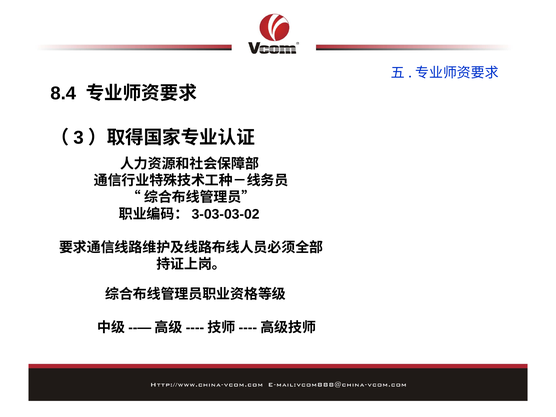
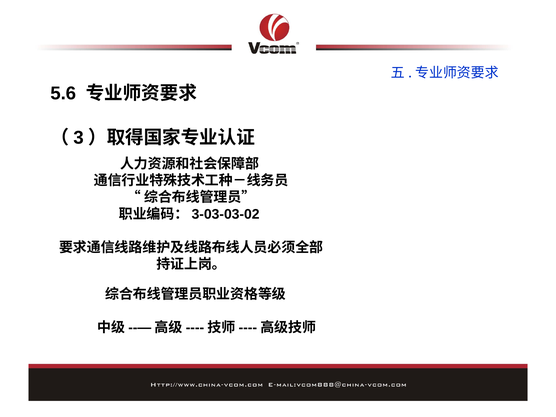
8.4: 8.4 -> 5.6
